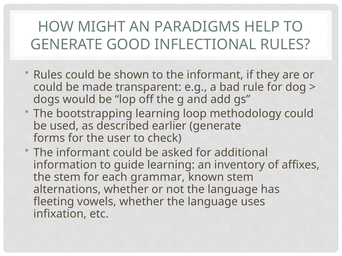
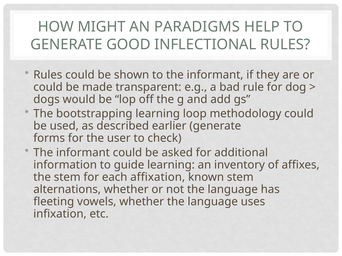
grammar: grammar -> affixation
